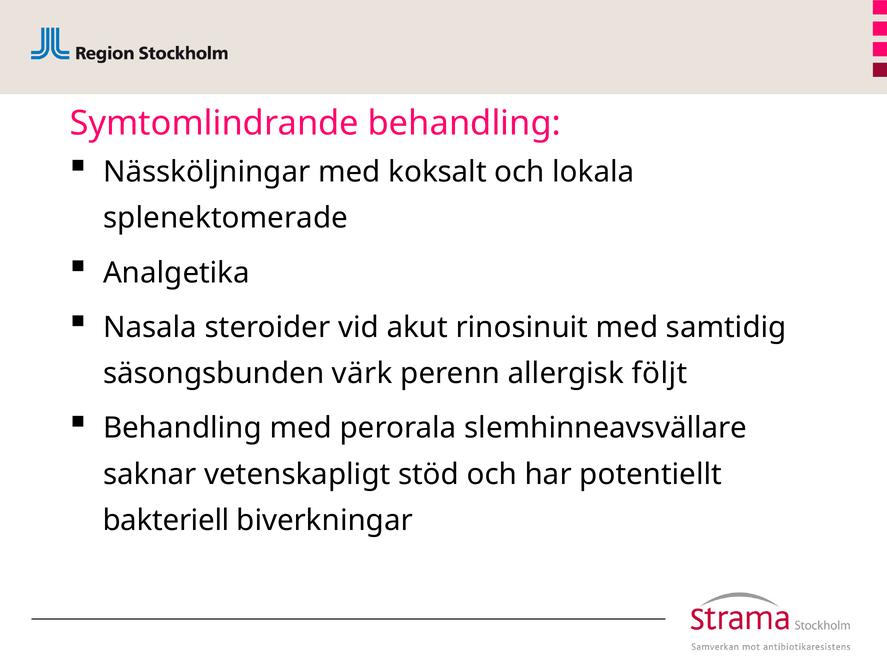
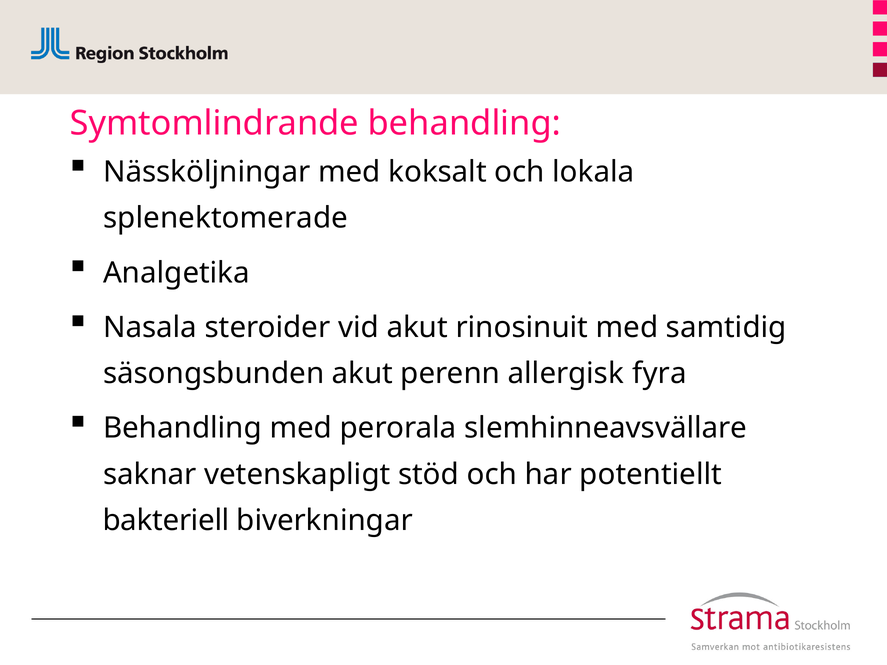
säsongsbunden värk: värk -> akut
följt: följt -> fyra
